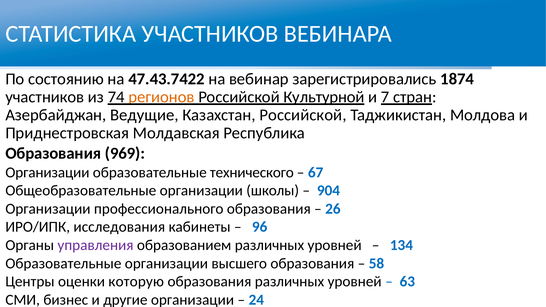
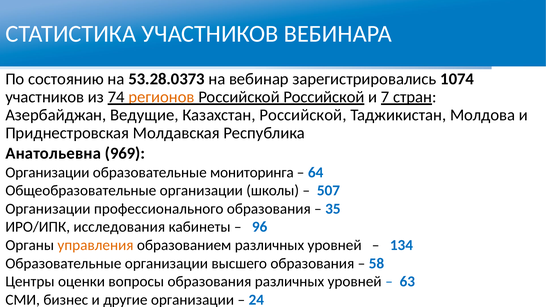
47.43.7422: 47.43.7422 -> 53.28.0373
1874: 1874 -> 1074
Российской Культурной: Культурной -> Российской
Образования at (53, 153): Образования -> Анатольевна
технического: технического -> мониторинга
67: 67 -> 64
904: 904 -> 507
26: 26 -> 35
управления colour: purple -> orange
которую: которую -> вопросы
